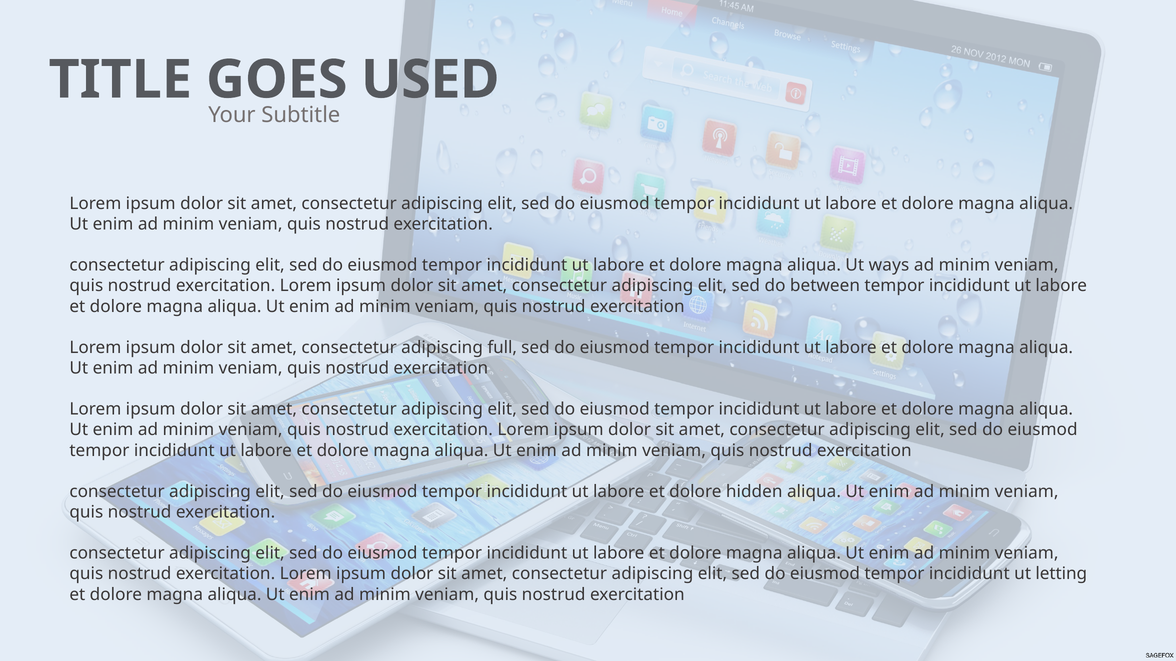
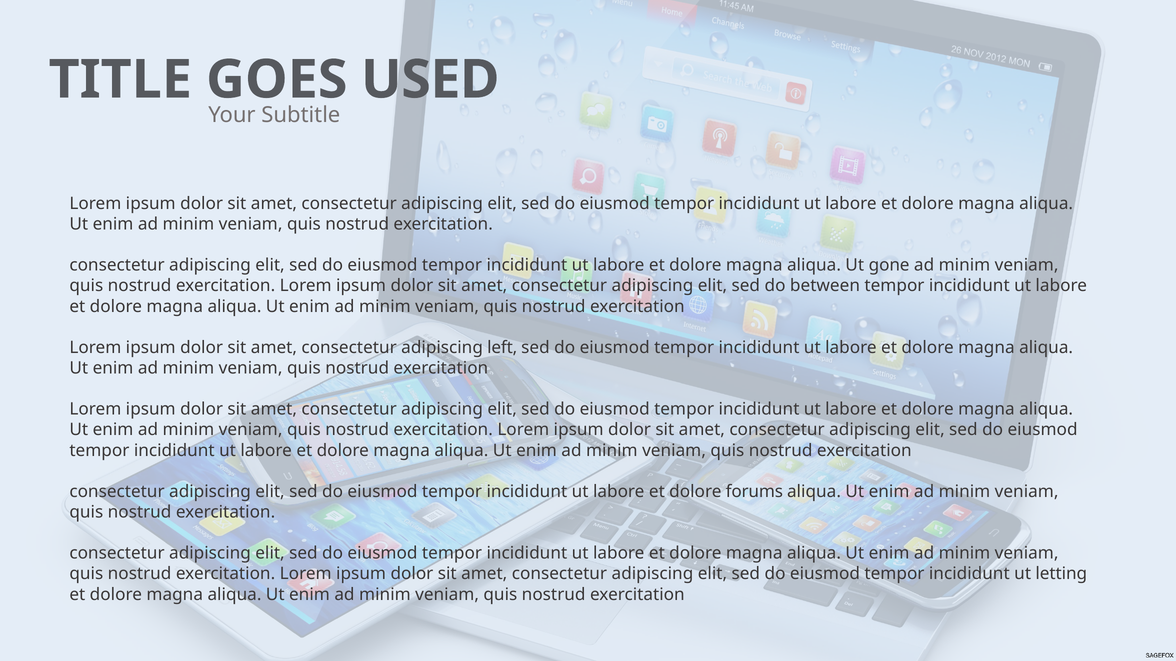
ways: ways -> gone
full: full -> left
hidden: hidden -> forums
